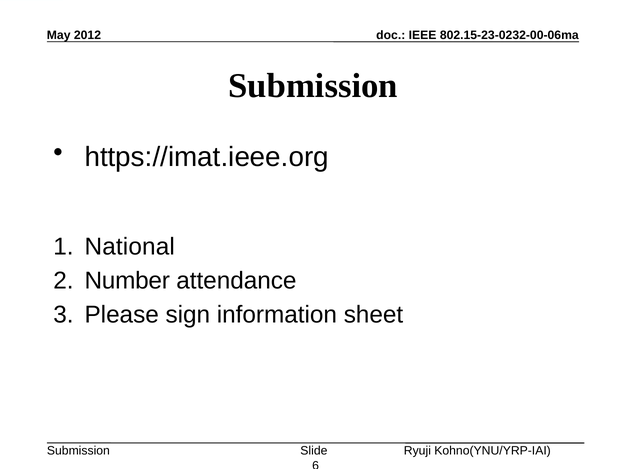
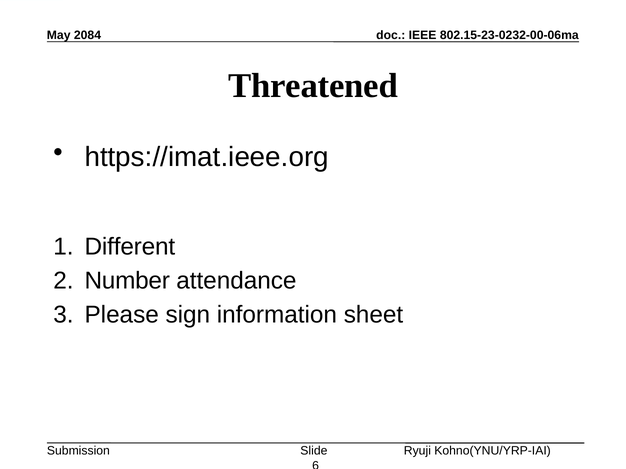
2012: 2012 -> 2084
Submission at (313, 86): Submission -> Threatened
National: National -> Different
